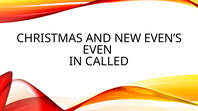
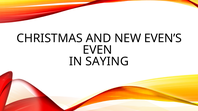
CALLED: CALLED -> SAYING
